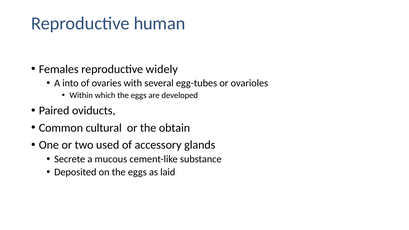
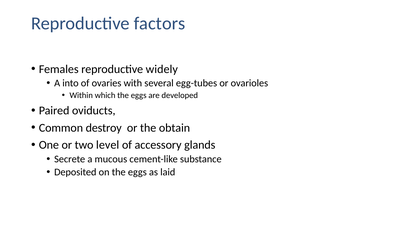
human: human -> factors
cultural: cultural -> destroy
used: used -> level
